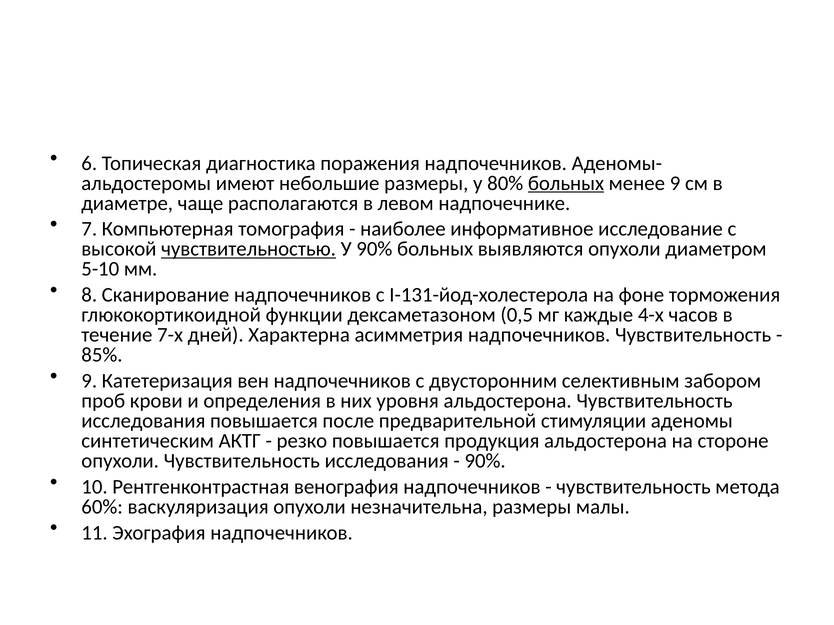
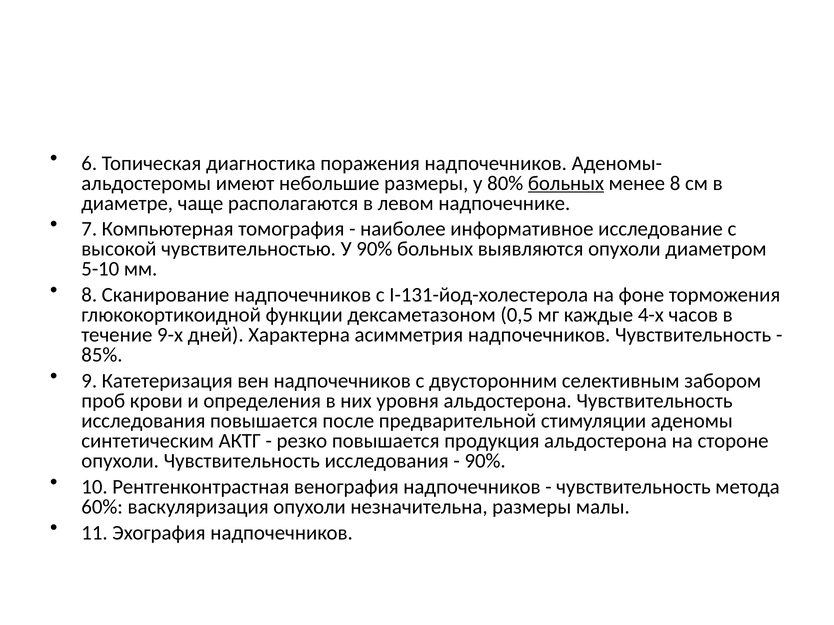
менее 9: 9 -> 8
чувствительностью underline: present -> none
7-х: 7-х -> 9-х
